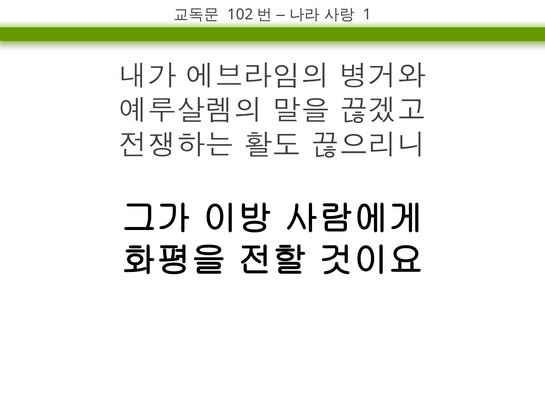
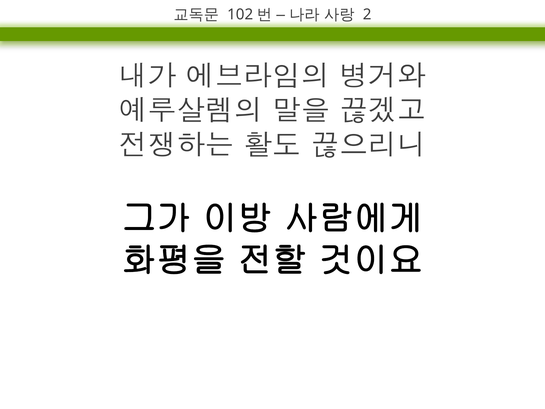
1: 1 -> 2
